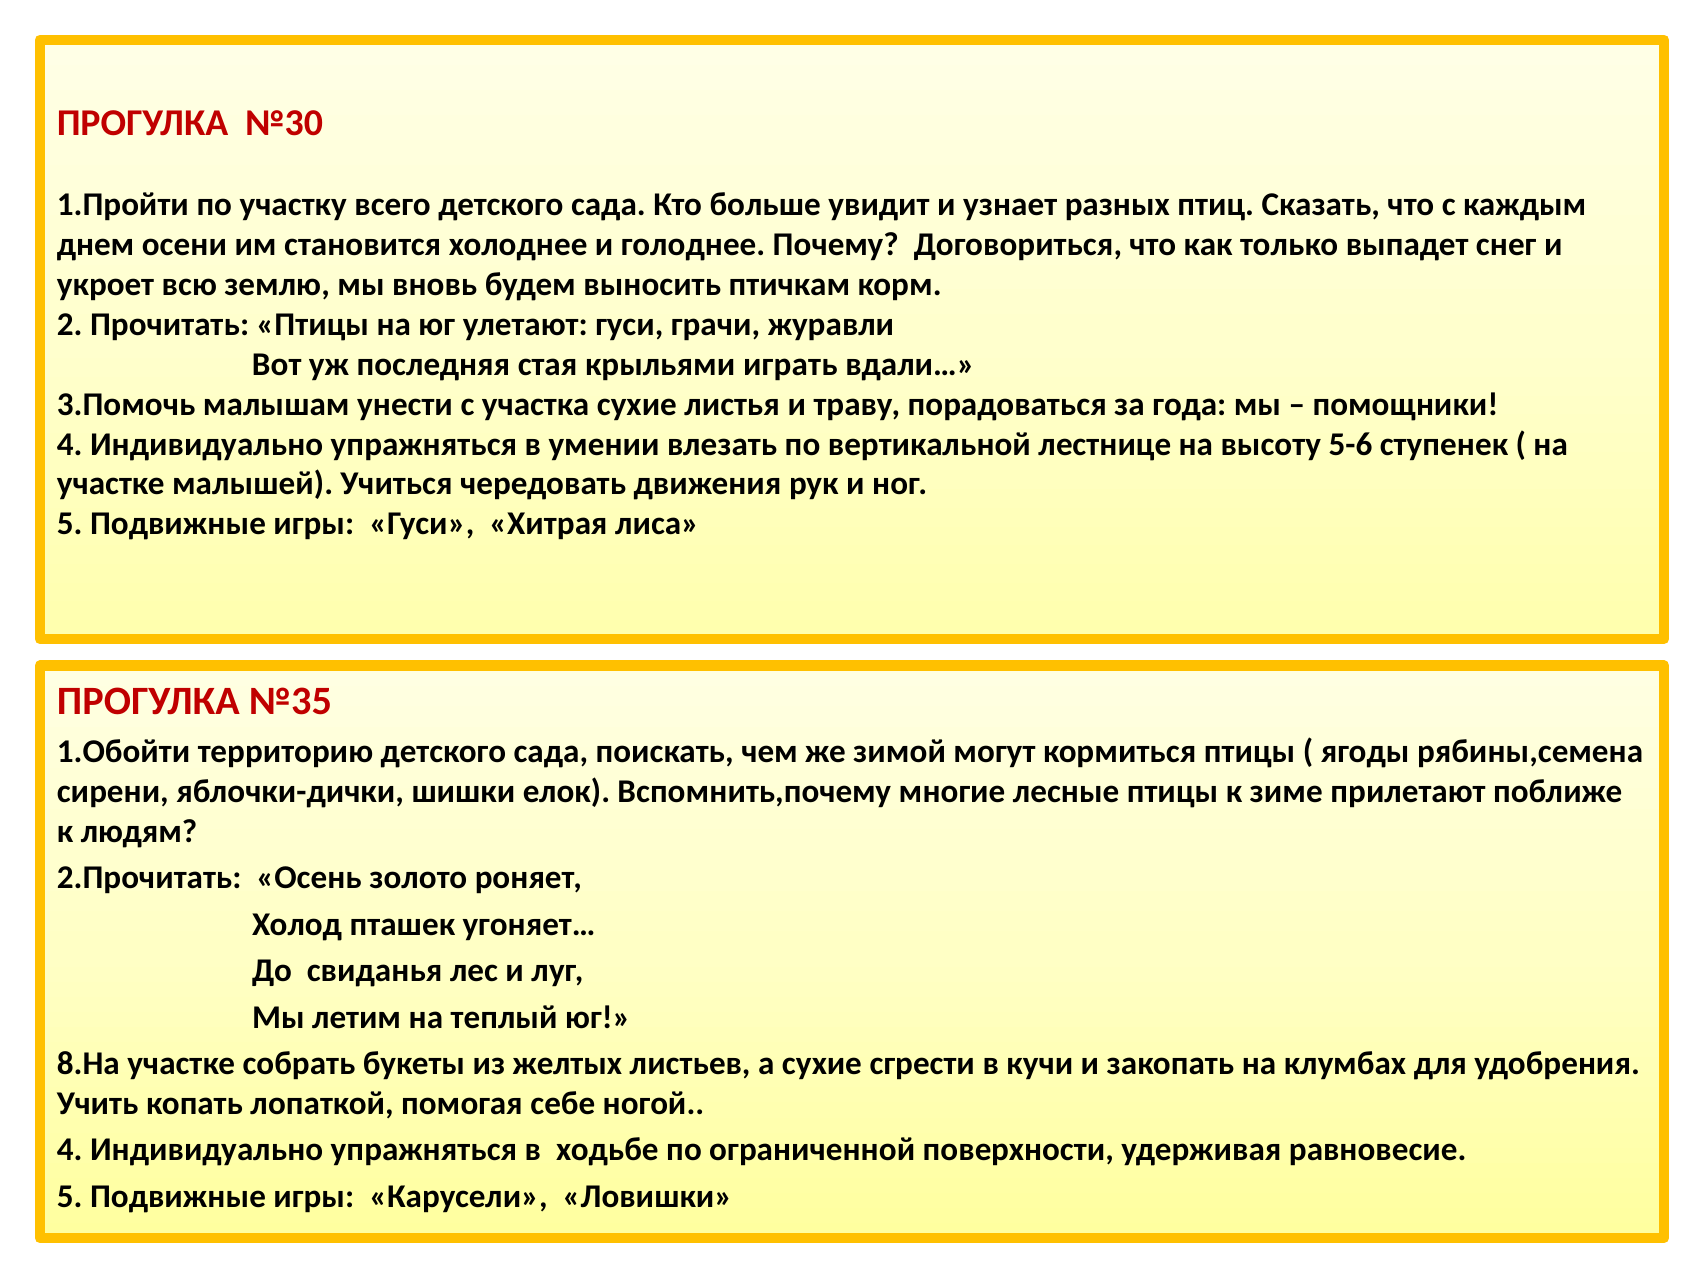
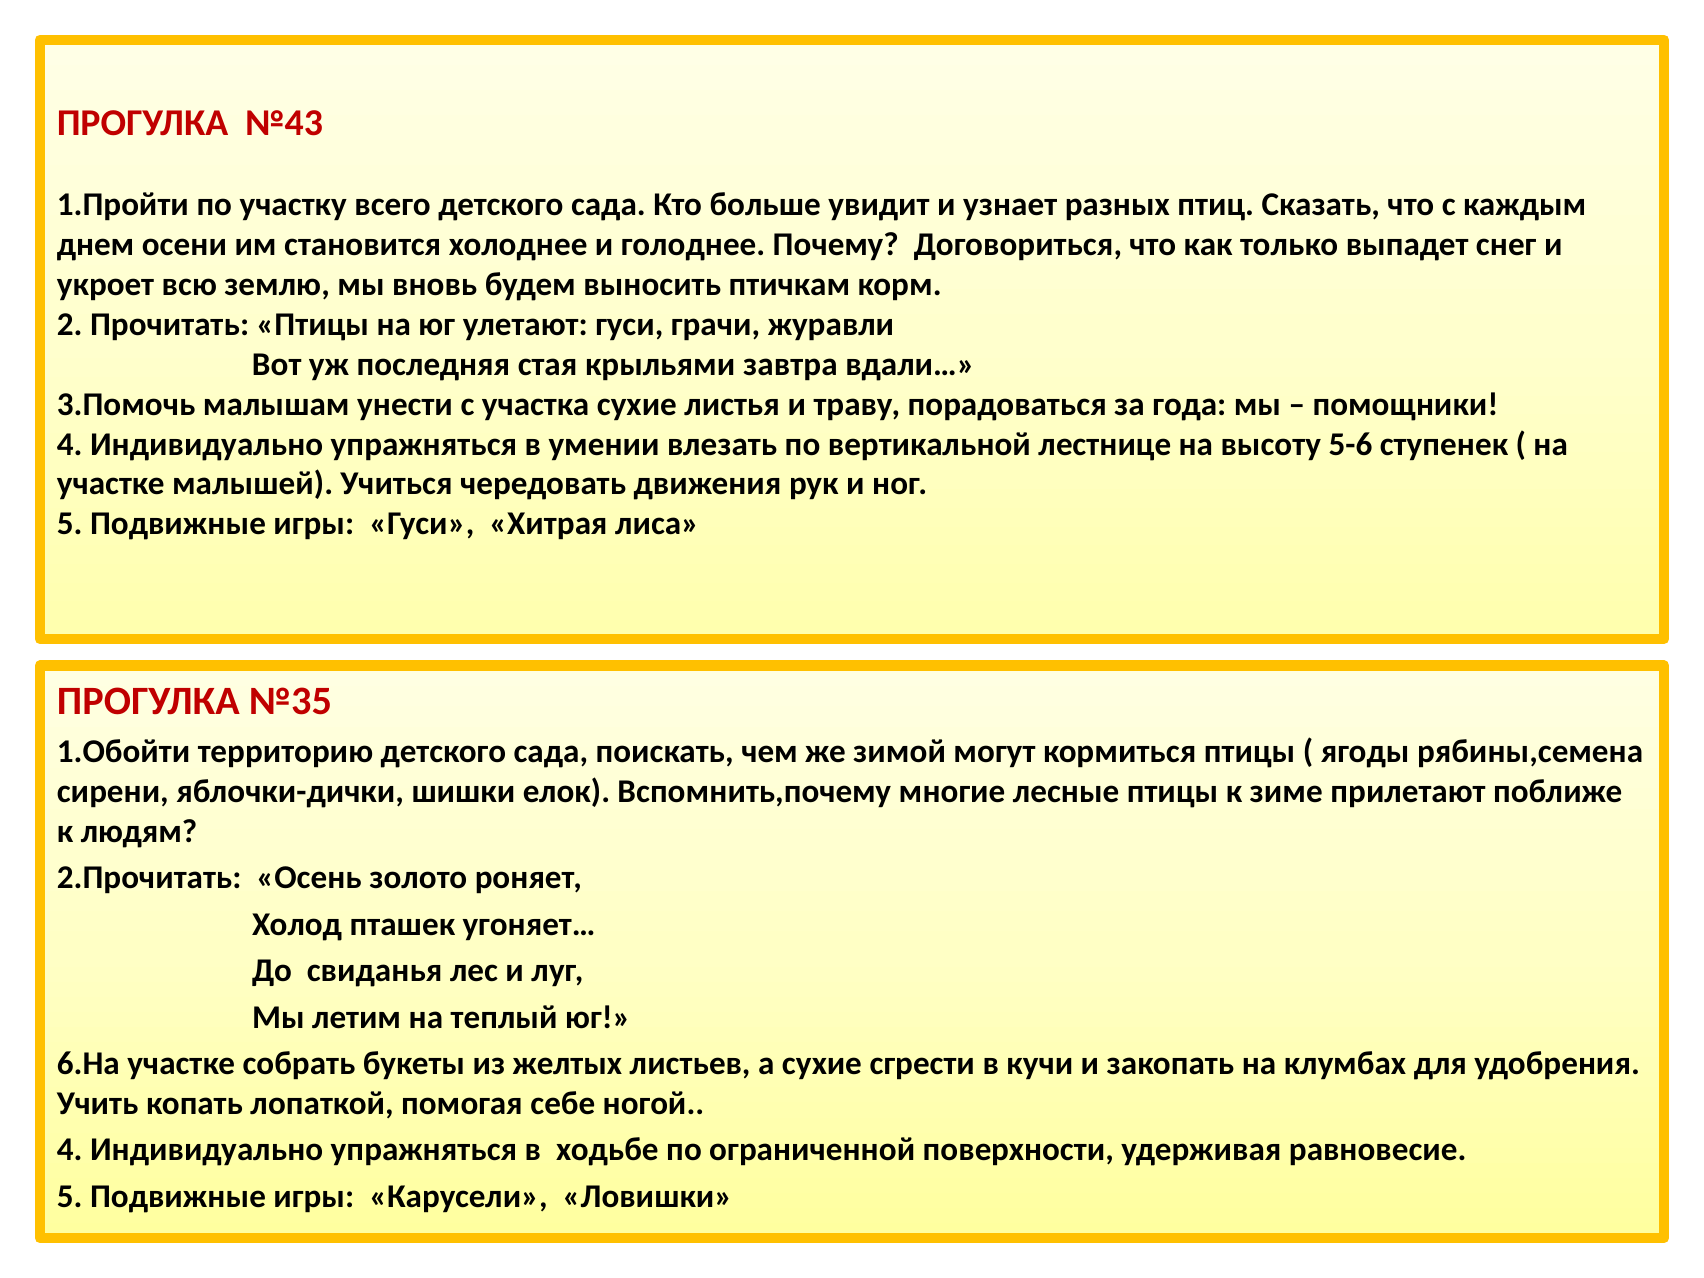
№30: №30 -> №43
играть: играть -> завтра
8.На: 8.На -> 6.На
